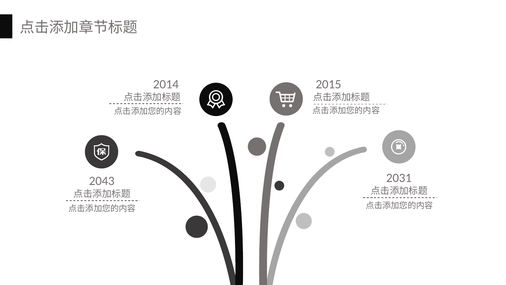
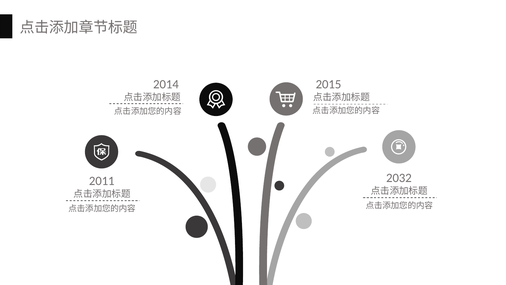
2031: 2031 -> 2032
2043: 2043 -> 2011
